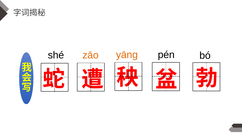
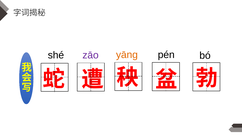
zāo colour: orange -> purple
